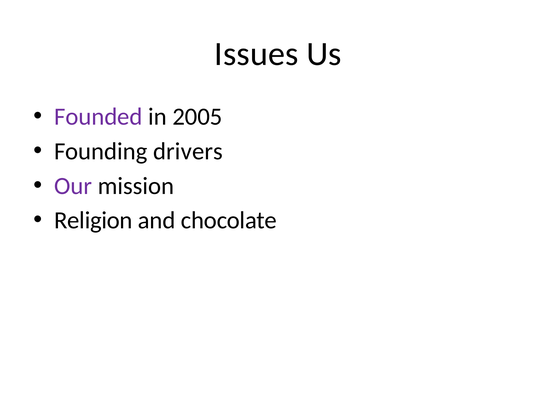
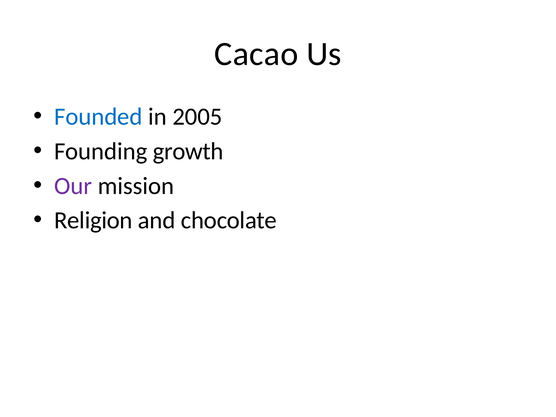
Issues: Issues -> Cacao
Founded colour: purple -> blue
drivers: drivers -> growth
